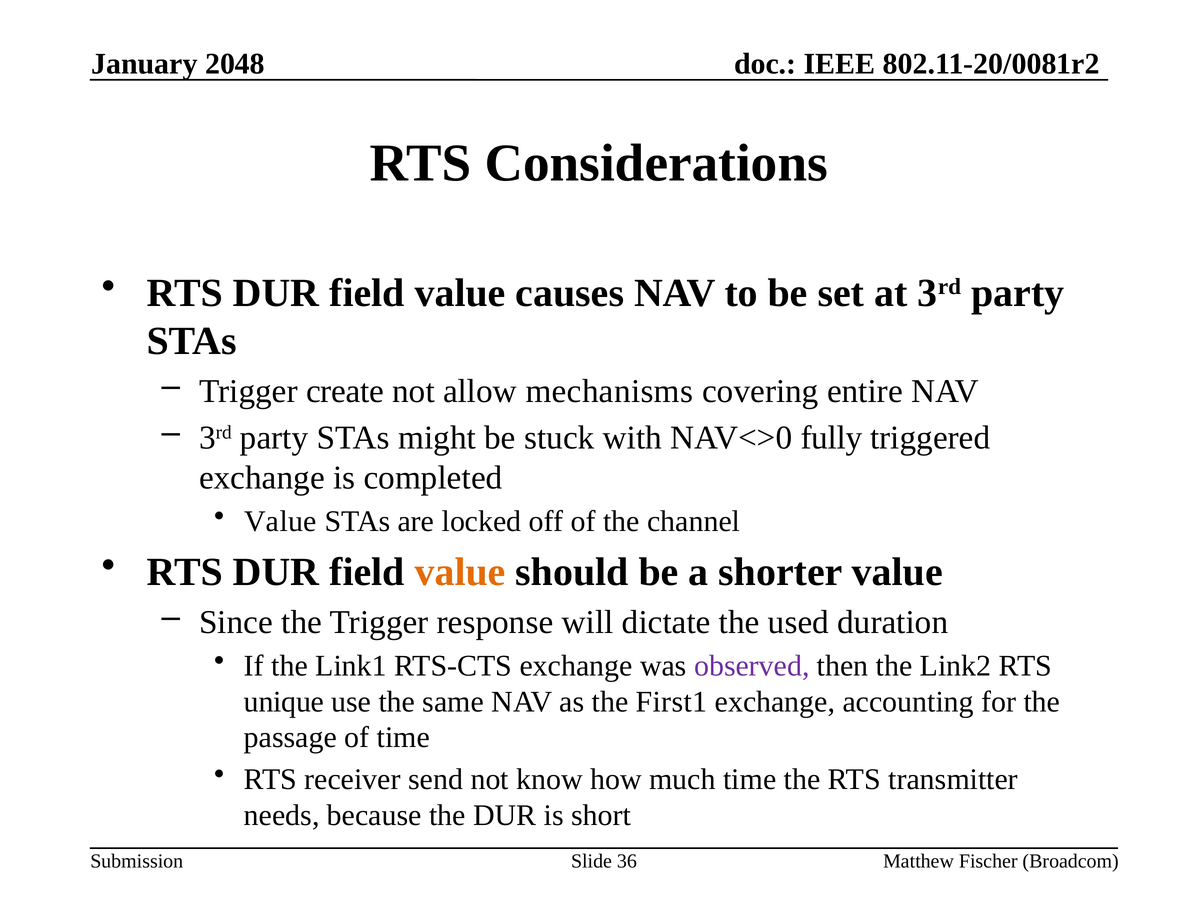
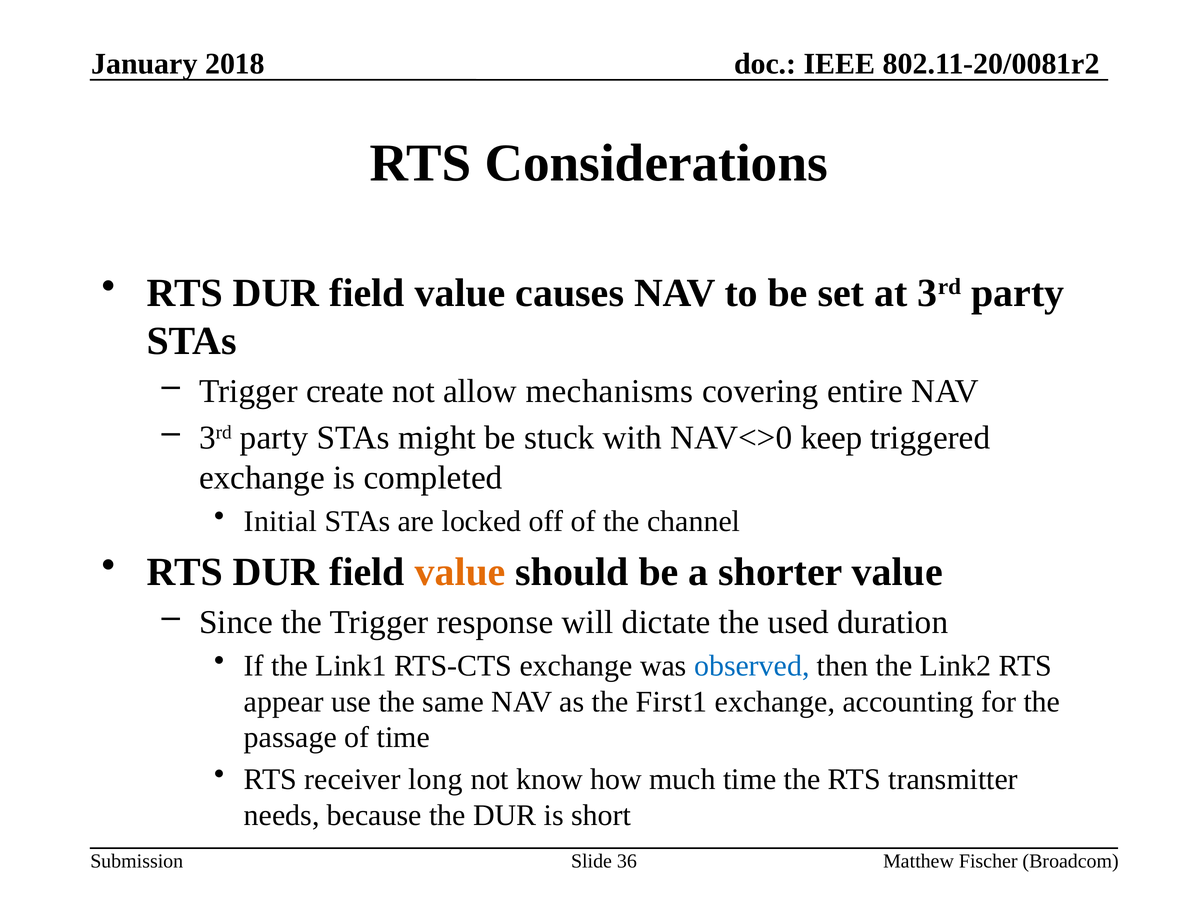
2048: 2048 -> 2018
fully: fully -> keep
Value at (280, 522): Value -> Initial
observed colour: purple -> blue
unique: unique -> appear
send: send -> long
